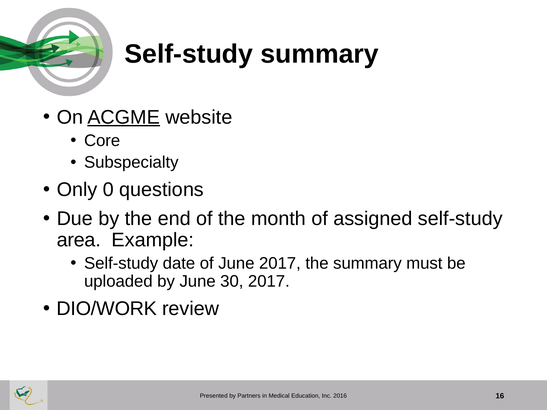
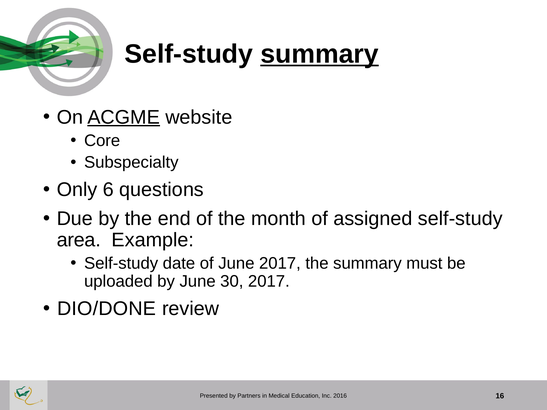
summary at (320, 54) underline: none -> present
0: 0 -> 6
DIO/WORK: DIO/WORK -> DIO/DONE
